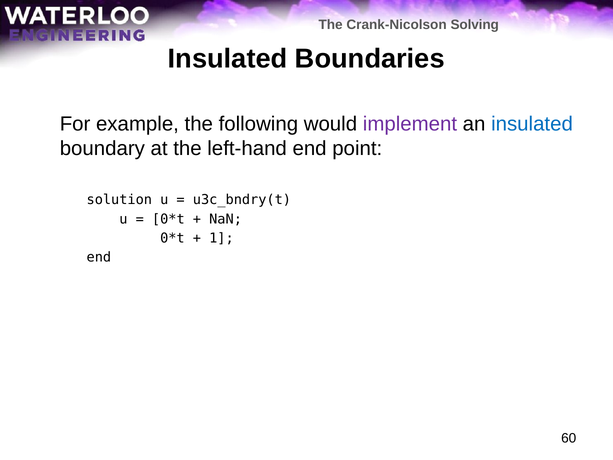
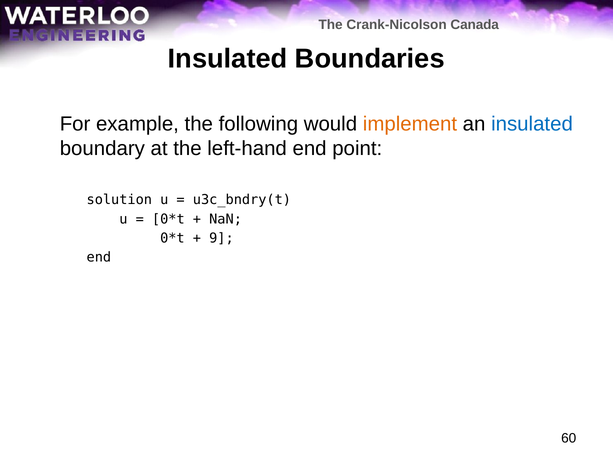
Solving: Solving -> Canada
implement colour: purple -> orange
1: 1 -> 9
